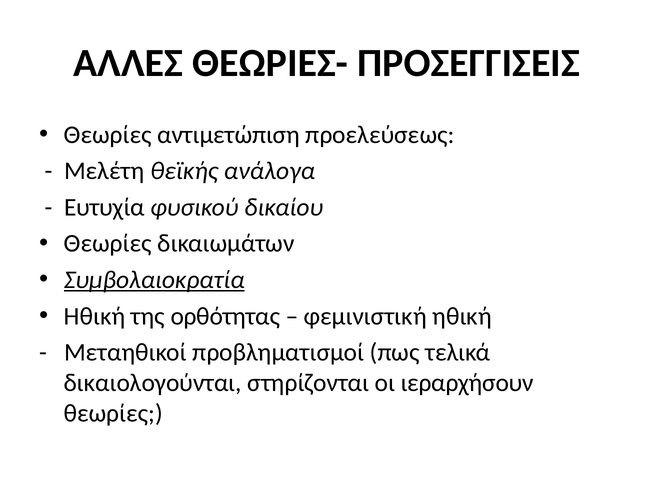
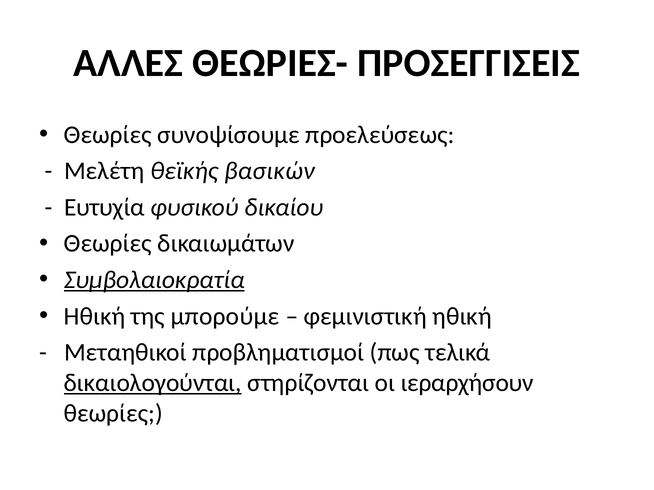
αντιμετώπιση: αντιμετώπιση -> συνοψίσουμε
ανάλογα: ανάλογα -> βασικών
ορθότητας: ορθότητας -> μπορούμε
δικαιολογούνται underline: none -> present
